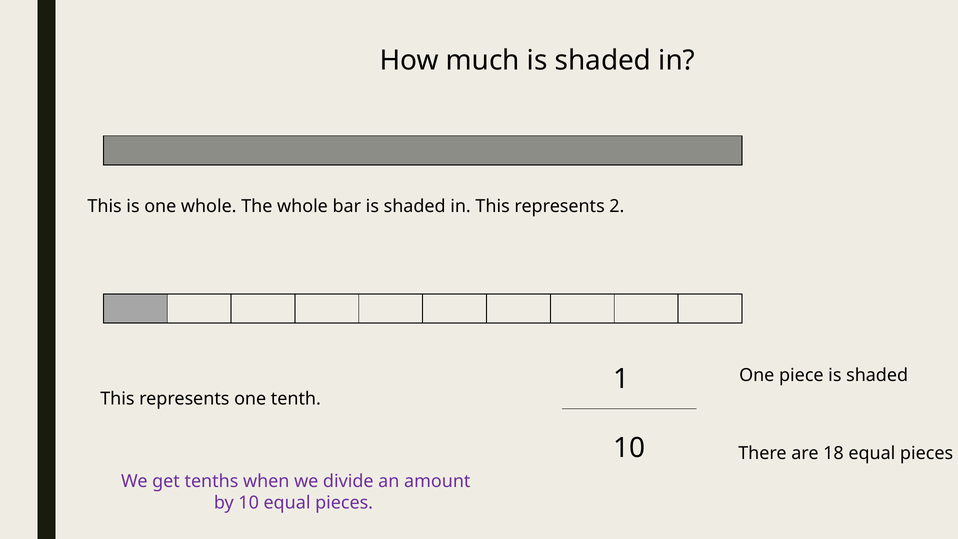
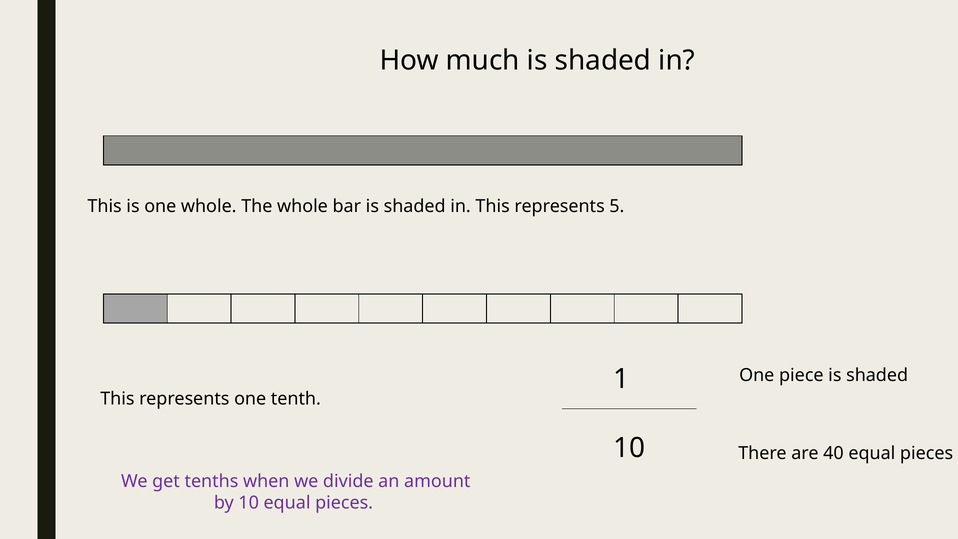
2: 2 -> 5
18: 18 -> 40
